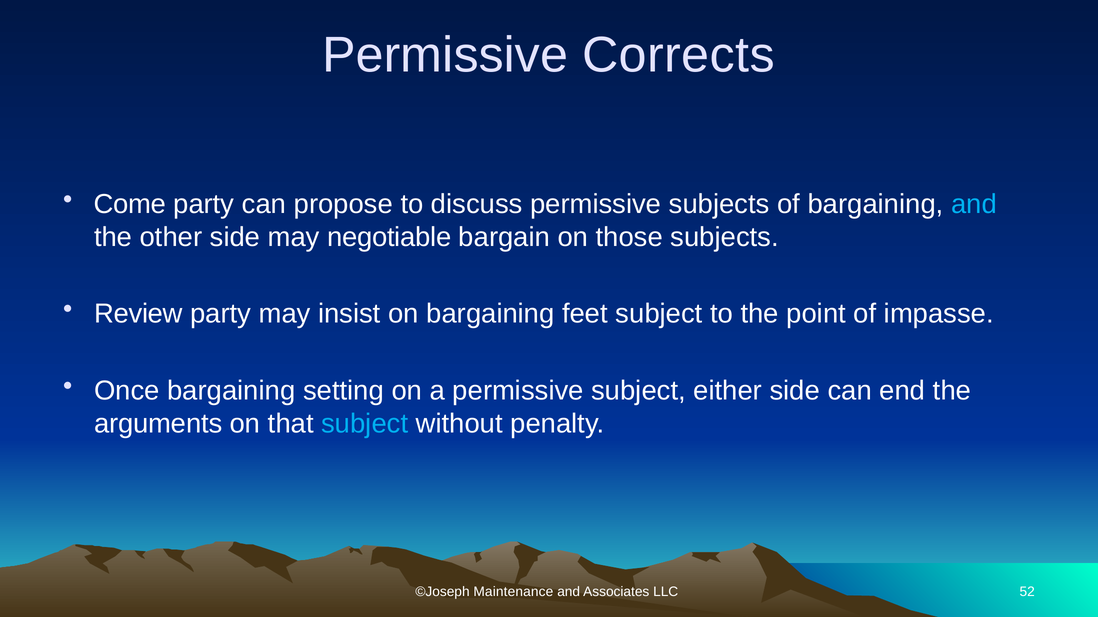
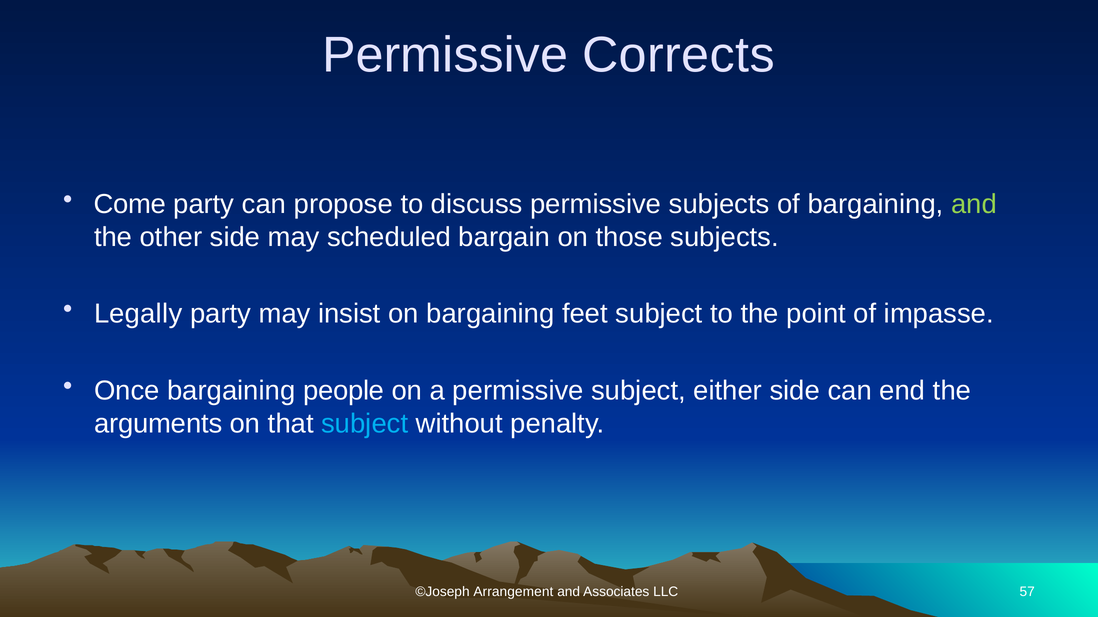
and at (974, 204) colour: light blue -> light green
negotiable: negotiable -> scheduled
Review: Review -> Legally
setting: setting -> people
Maintenance: Maintenance -> Arrangement
52: 52 -> 57
